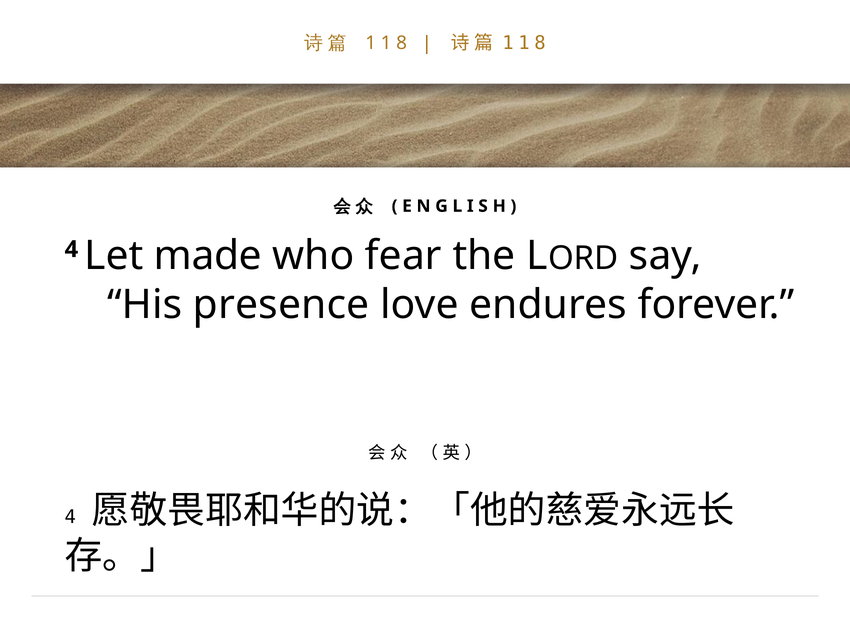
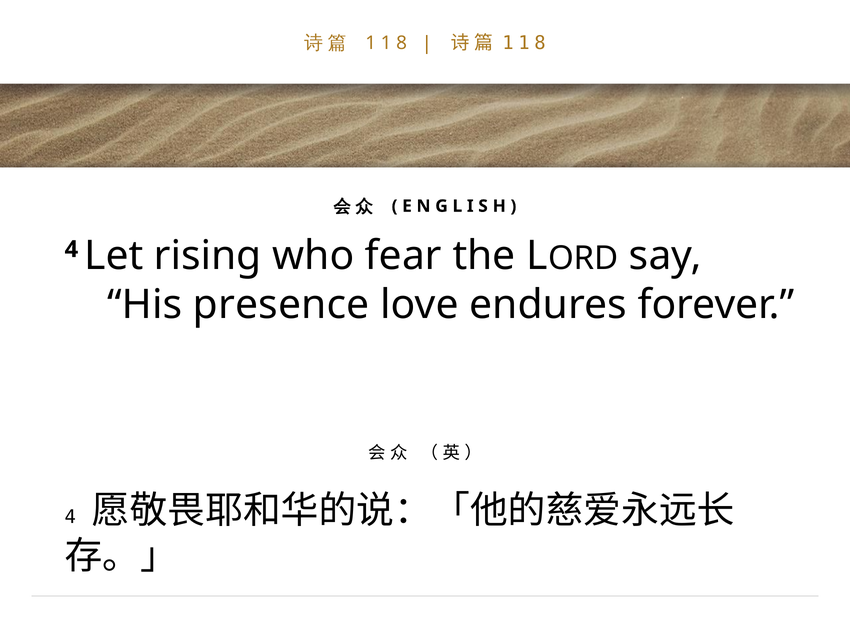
made: made -> rising
